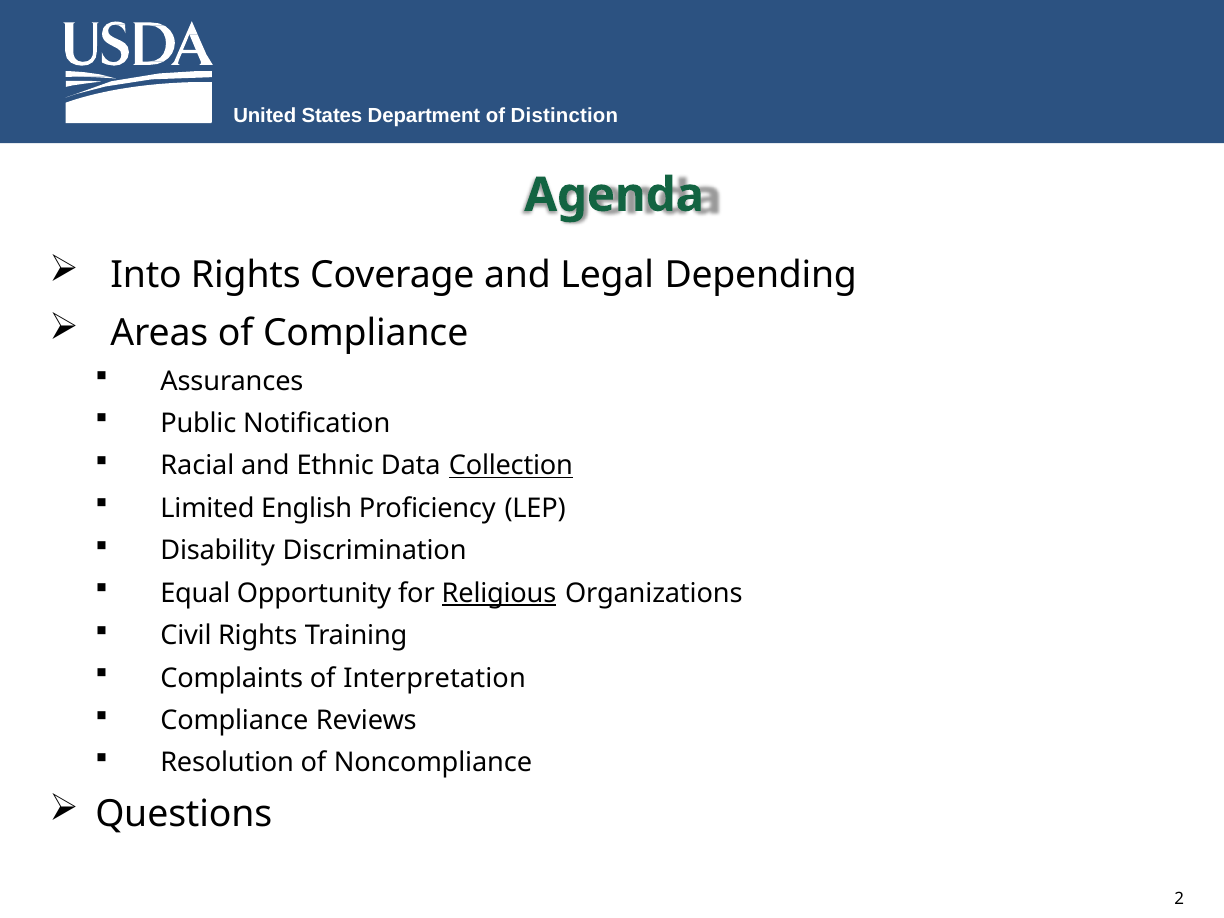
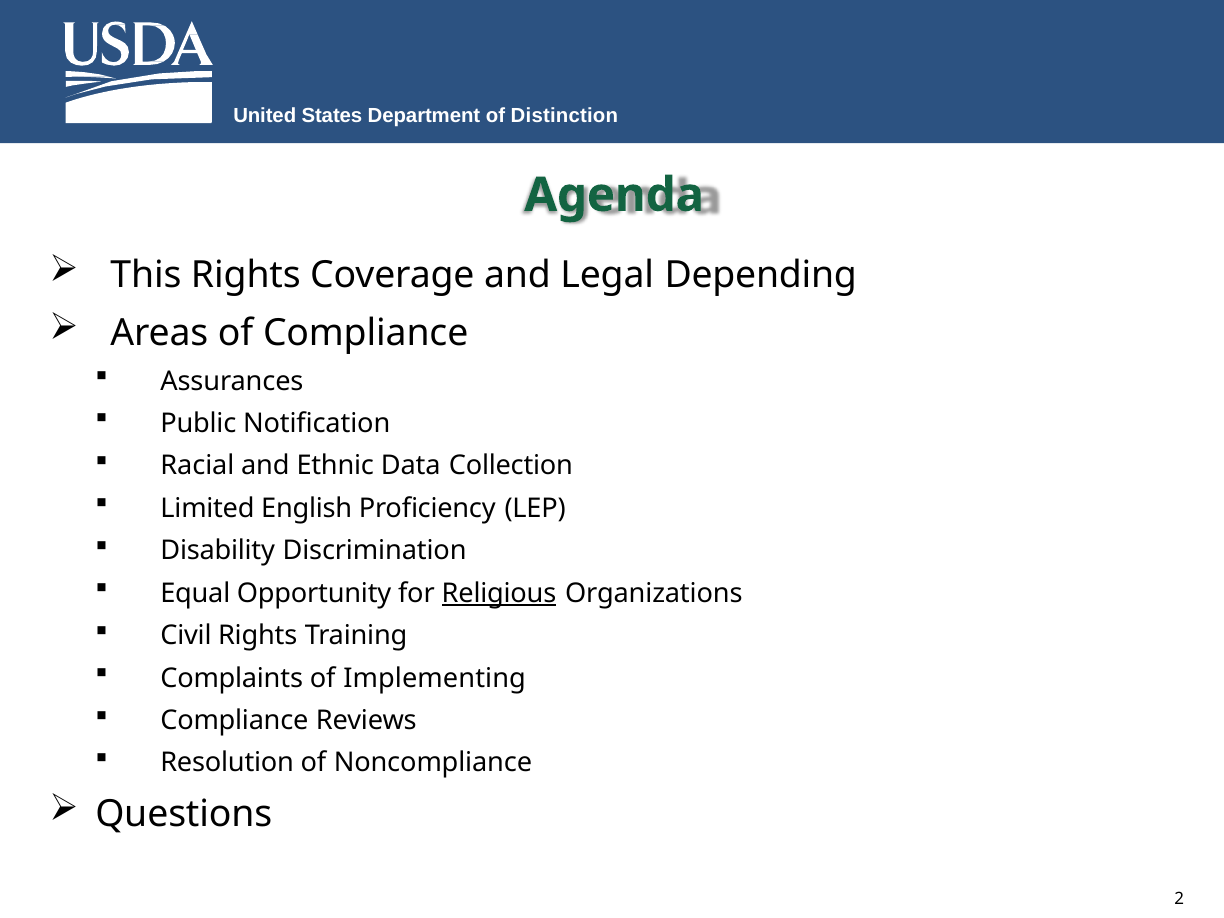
Into: Into -> This
Collection underline: present -> none
Interpretation: Interpretation -> Implementing
